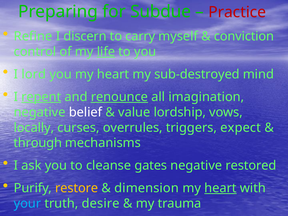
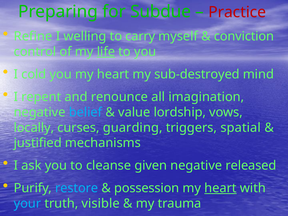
discern: discern -> welling
lord: lord -> cold
repent underline: present -> none
renounce underline: present -> none
belief colour: white -> light blue
overrules: overrules -> guarding
expect: expect -> spatial
through: through -> justified
gates: gates -> given
restored: restored -> released
restore colour: yellow -> light blue
dimension: dimension -> possession
desire: desire -> visible
